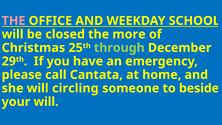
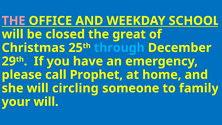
more: more -> great
through colour: light green -> light blue
Cantata: Cantata -> Prophet
beside: beside -> family
